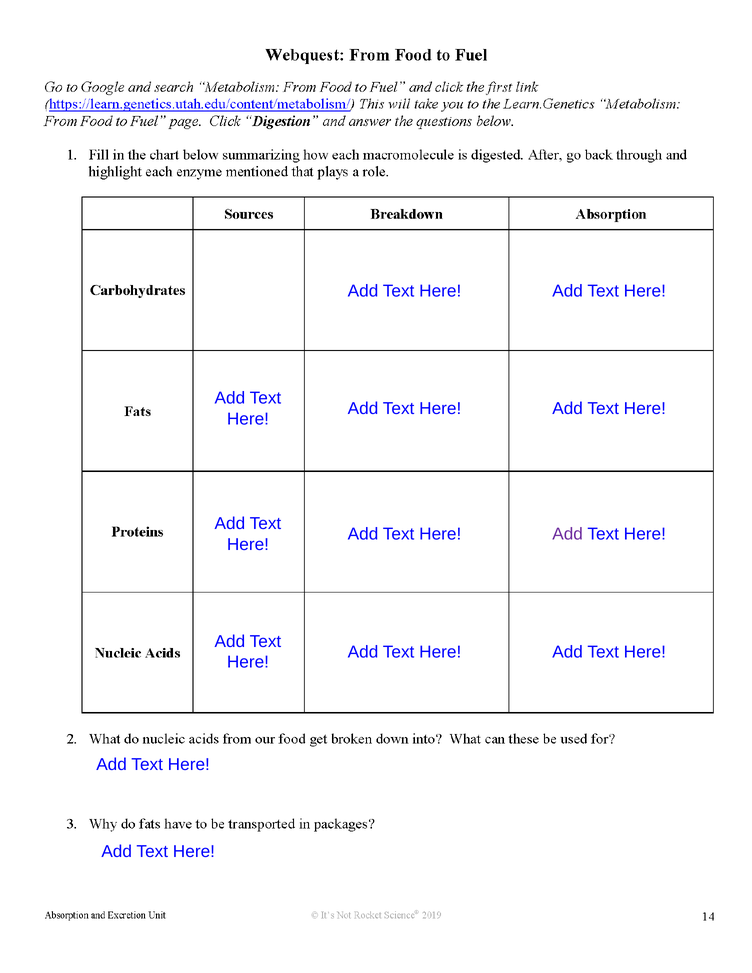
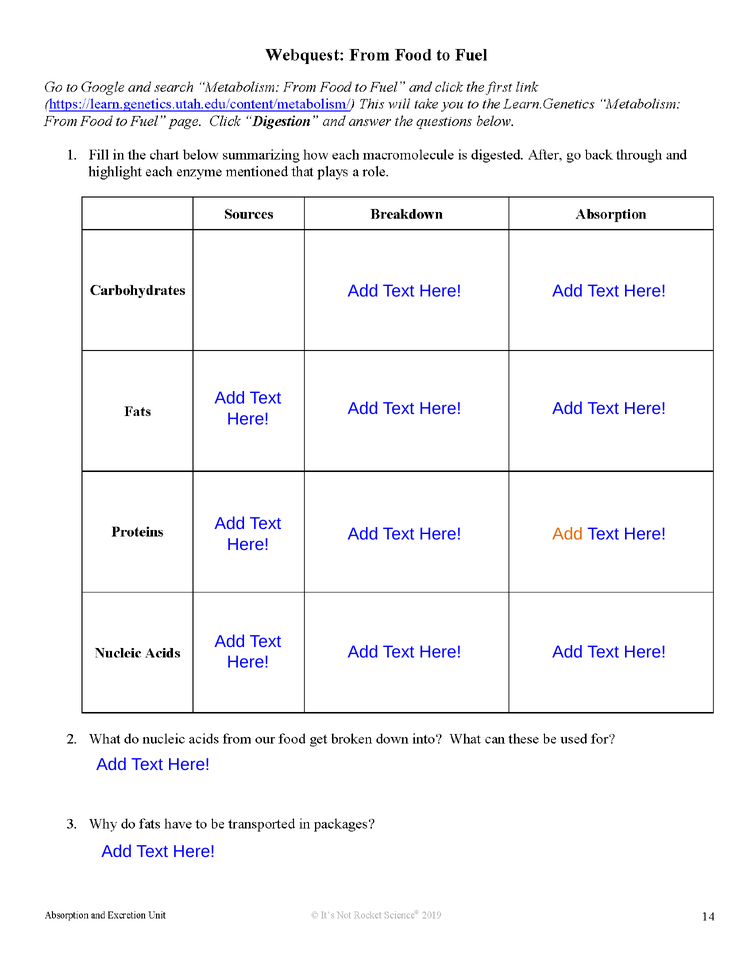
Add at (568, 534) colour: purple -> orange
